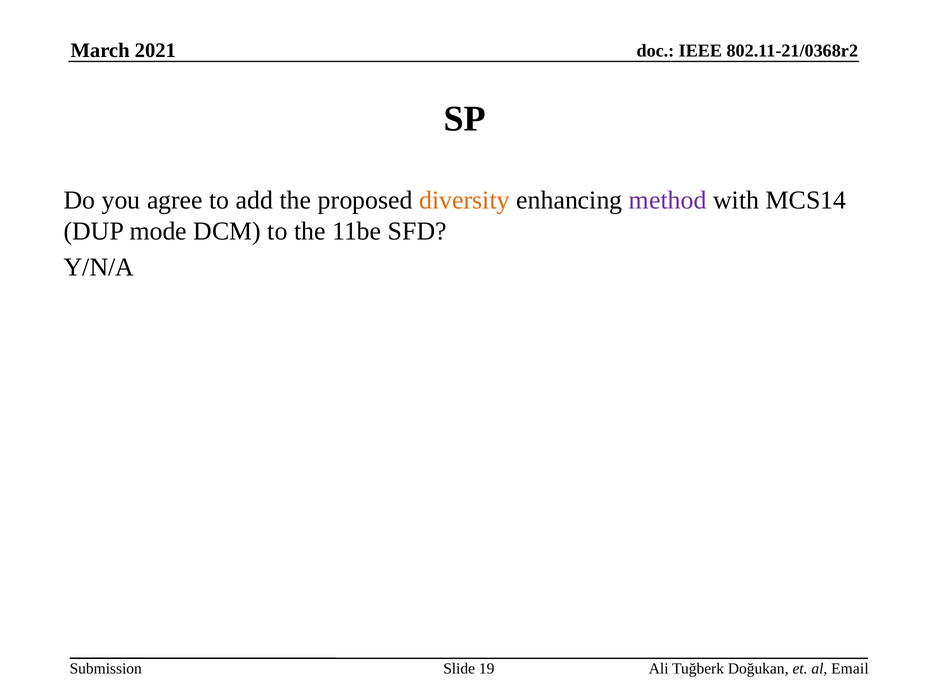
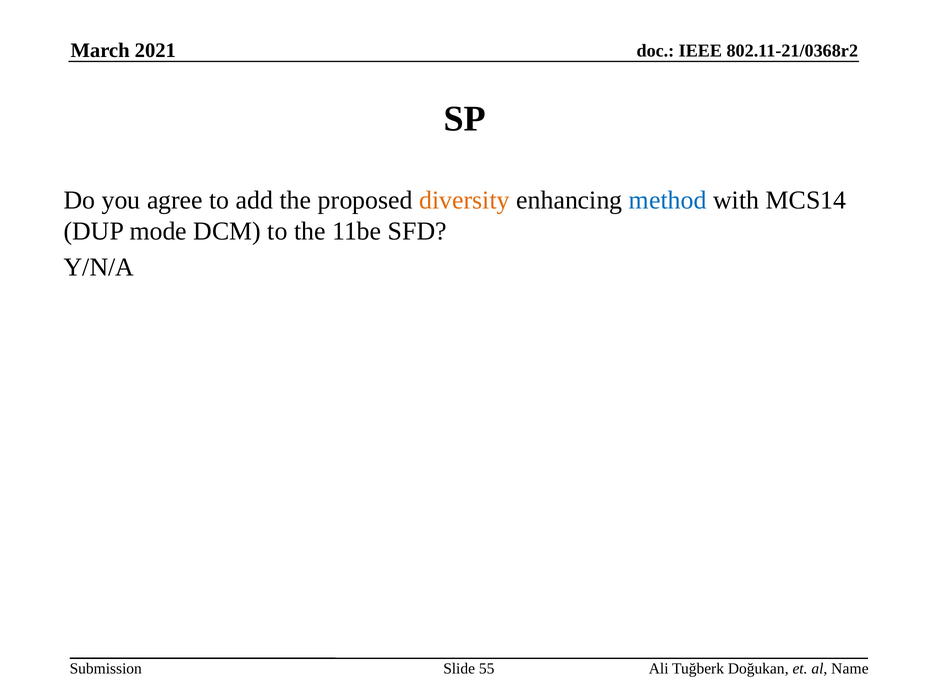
method colour: purple -> blue
19: 19 -> 55
Email: Email -> Name
